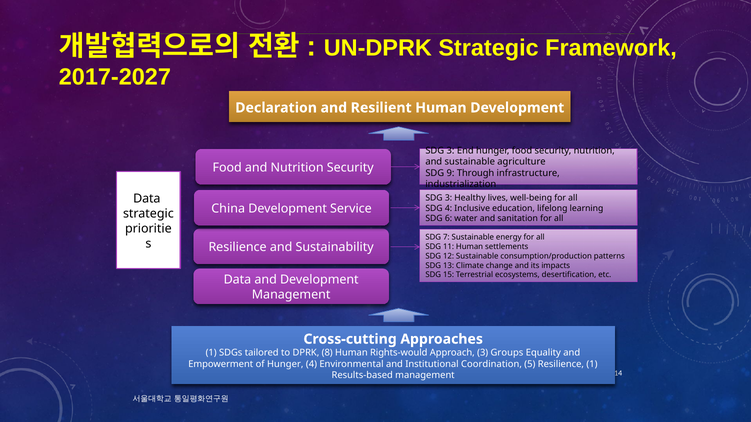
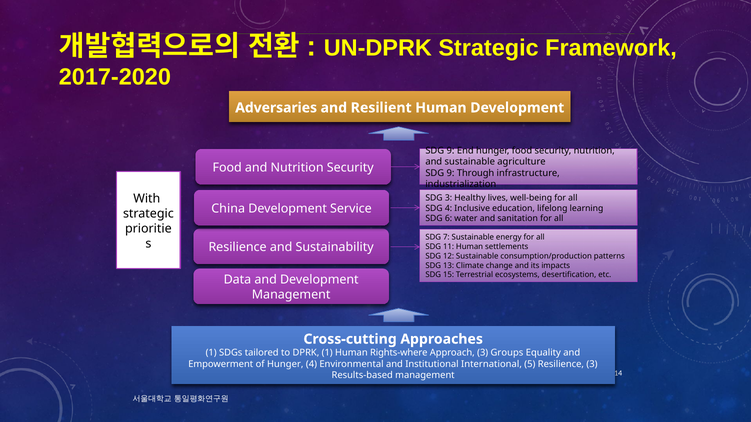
2017-2027: 2017-2027 -> 2017-2020
Declaration: Declaration -> Adversaries
3 at (451, 151): 3 -> 9
Data at (147, 199): Data -> With
DPRK 8: 8 -> 1
Rights-would: Rights-would -> Rights-where
Coordination: Coordination -> International
Resilience 1: 1 -> 3
